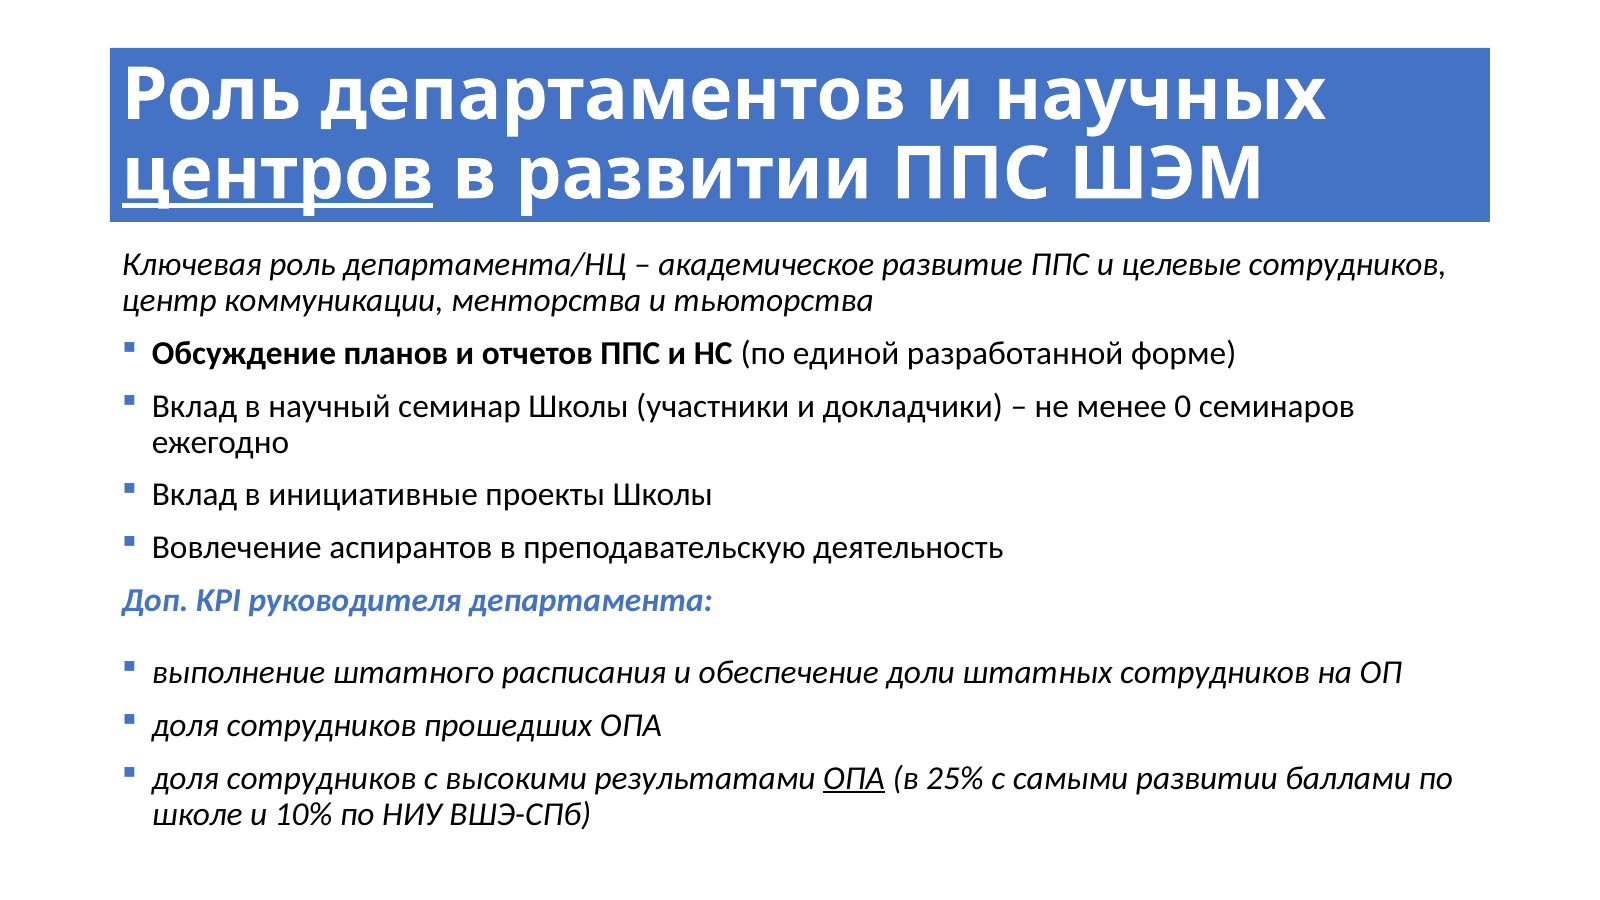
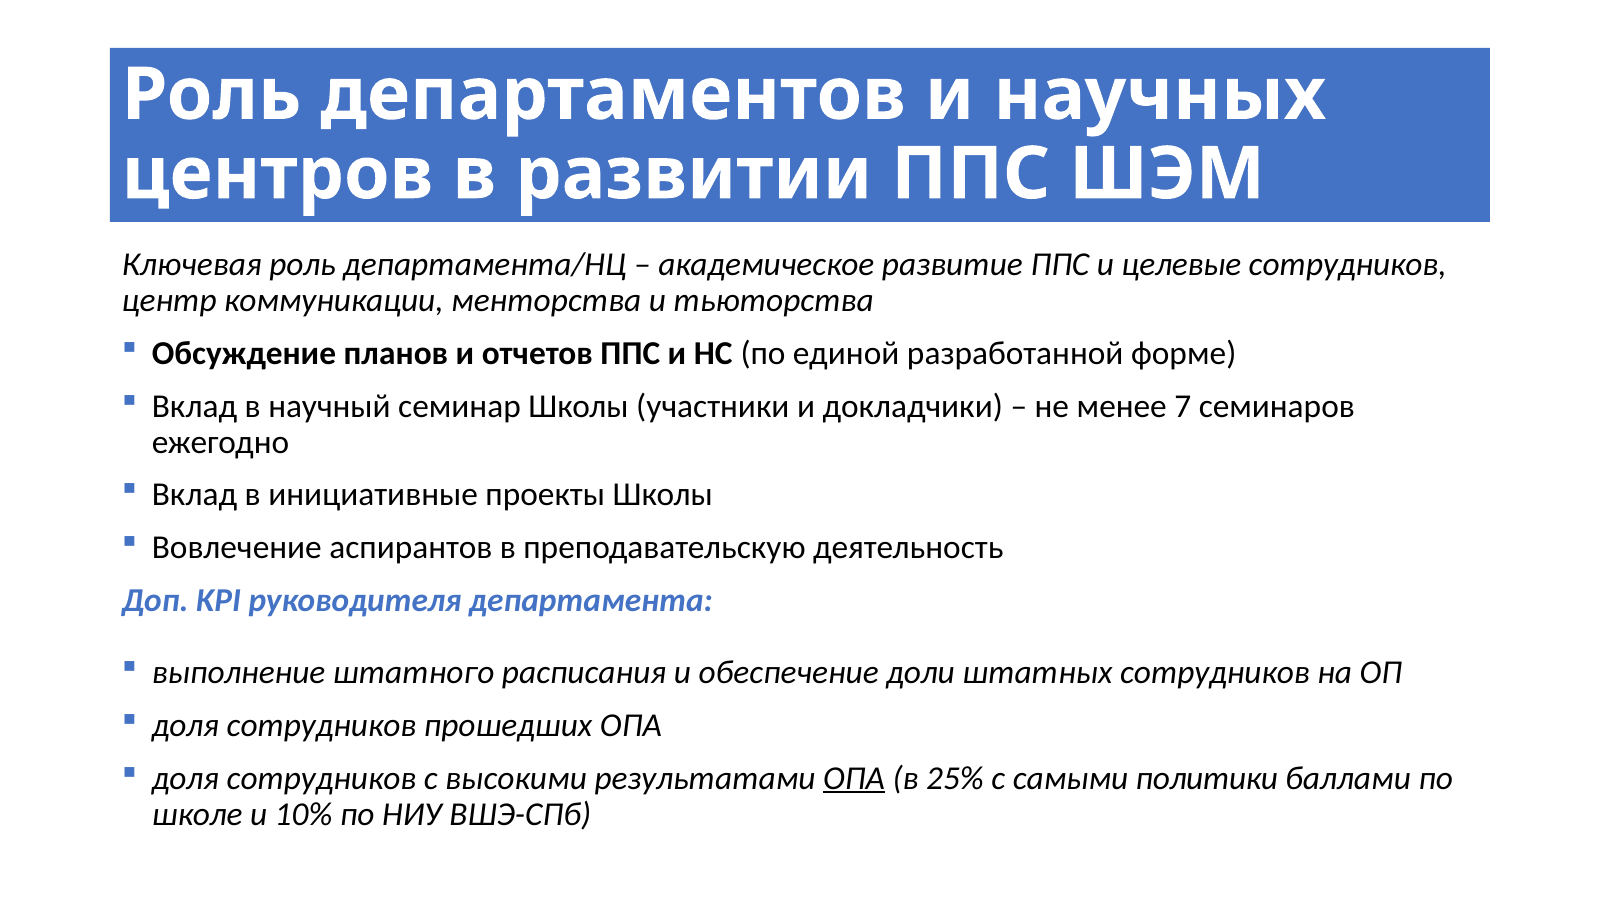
центров underline: present -> none
0: 0 -> 7
самыми развитии: развитии -> политики
